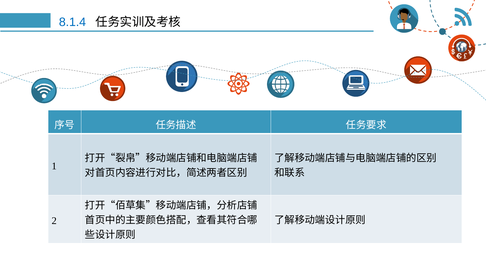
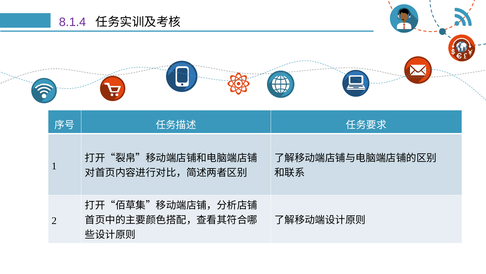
8.1.4 colour: blue -> purple
